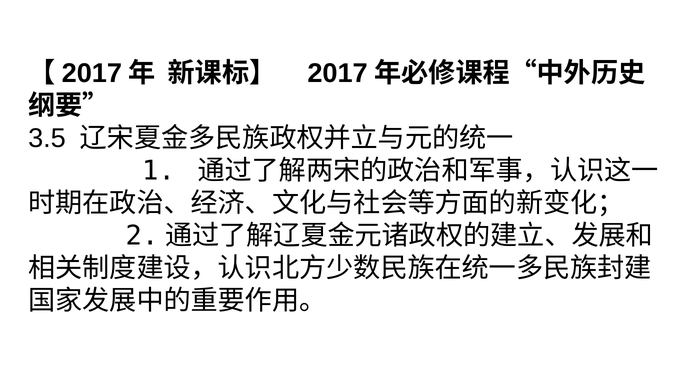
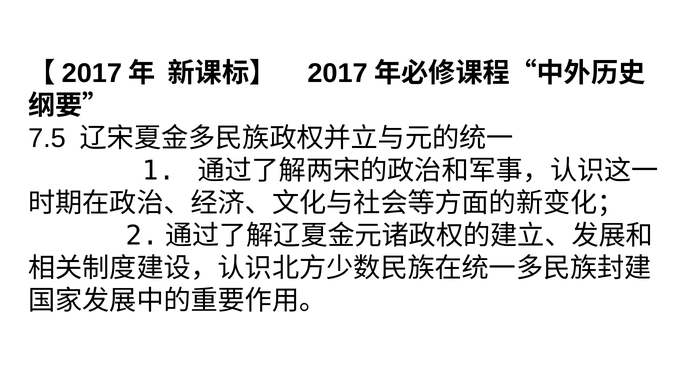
3.5: 3.5 -> 7.5
